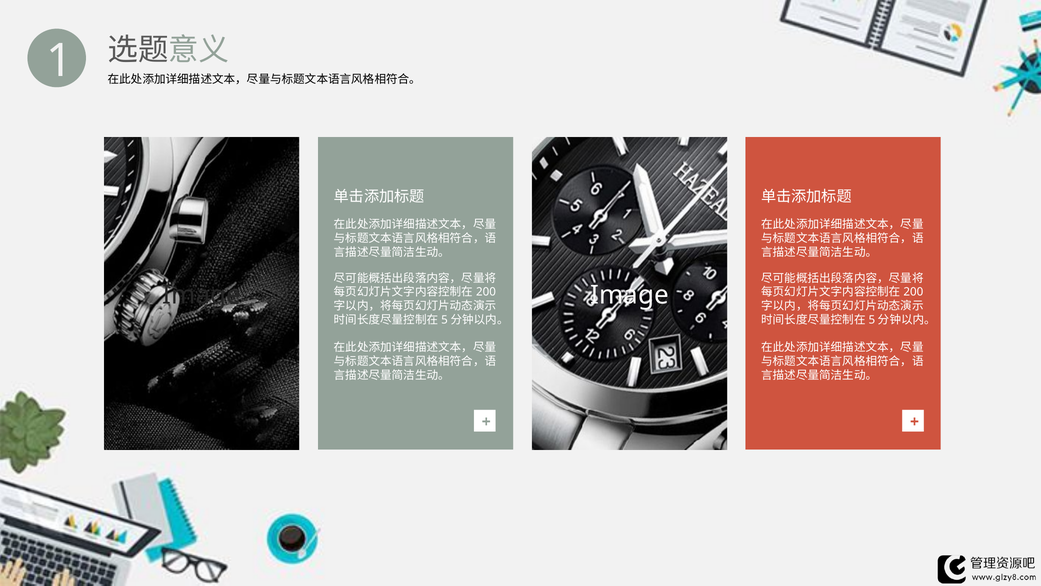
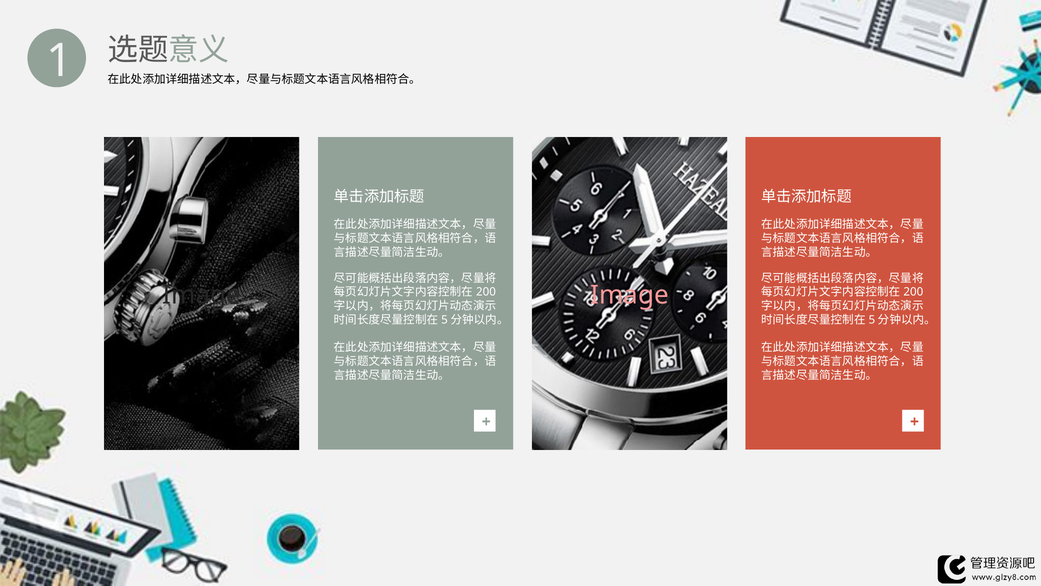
Image at (630, 295) colour: white -> pink
